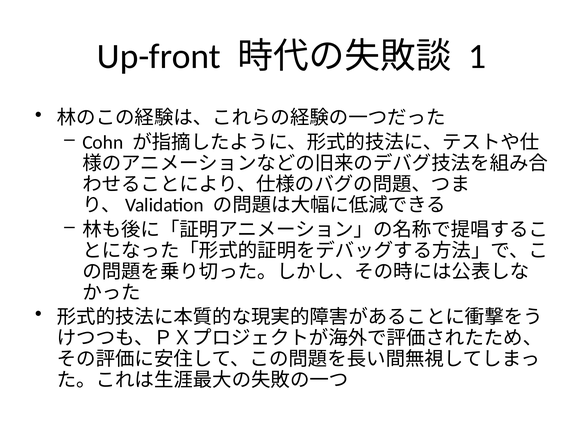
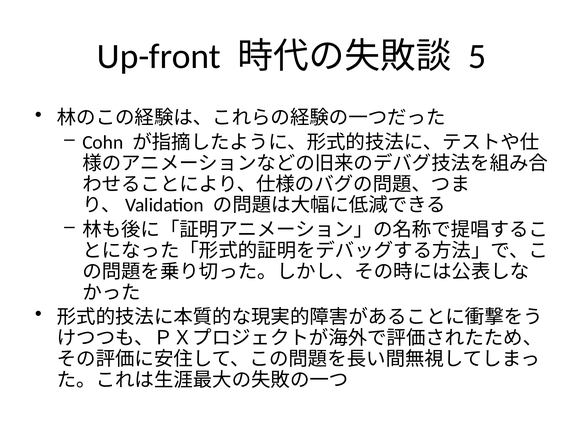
1: 1 -> 5
